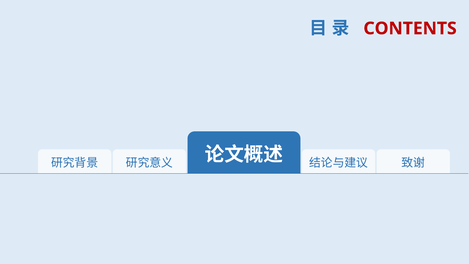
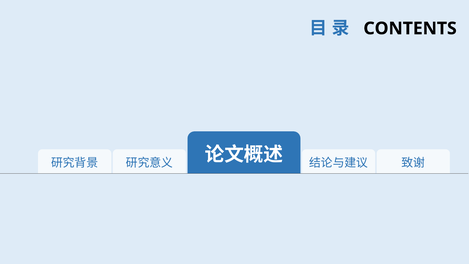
CONTENTS colour: red -> black
